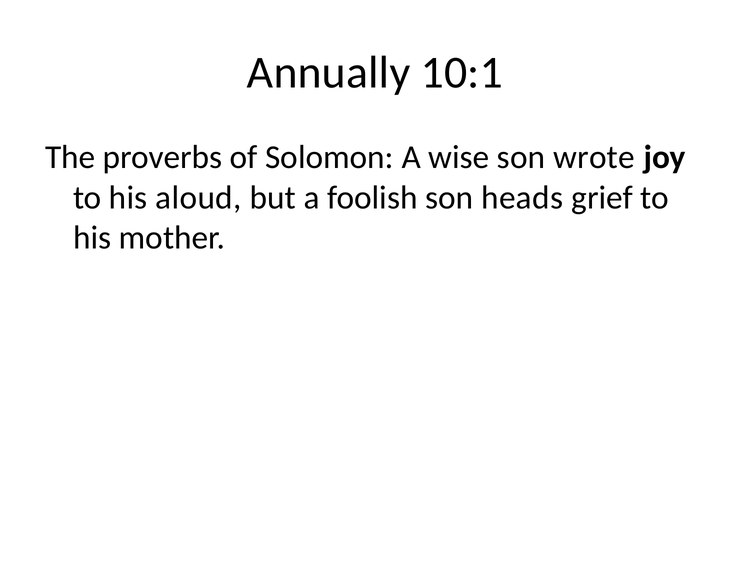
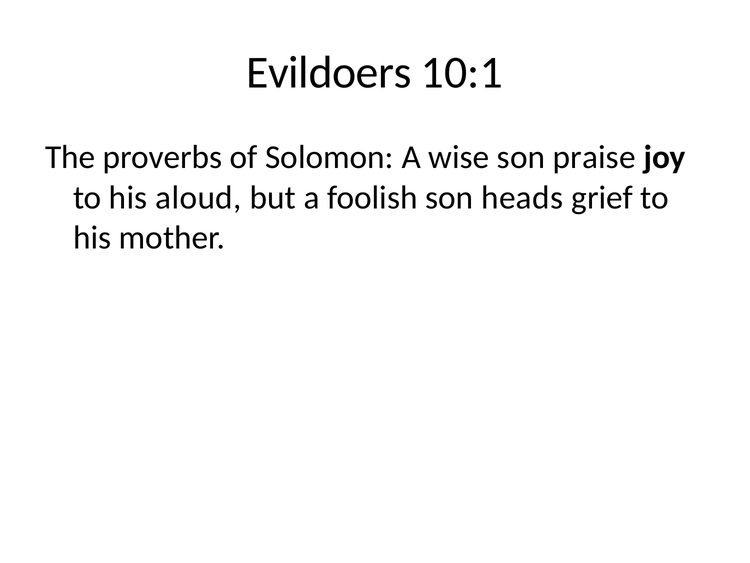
Annually: Annually -> Evildoers
wrote: wrote -> praise
